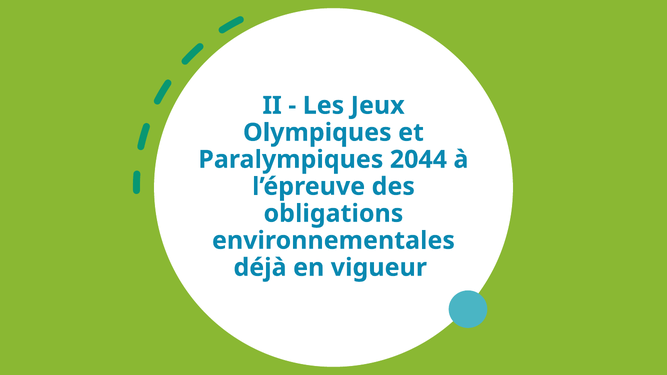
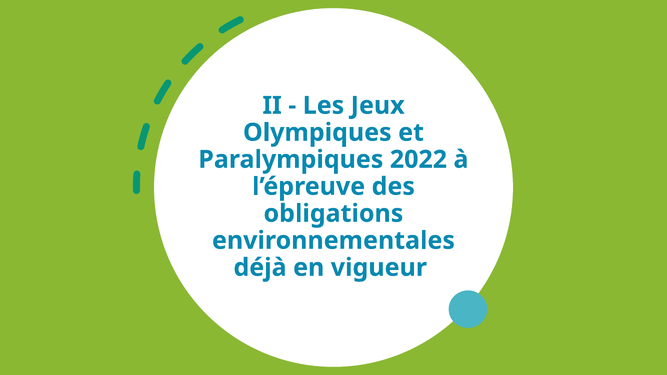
2044: 2044 -> 2022
